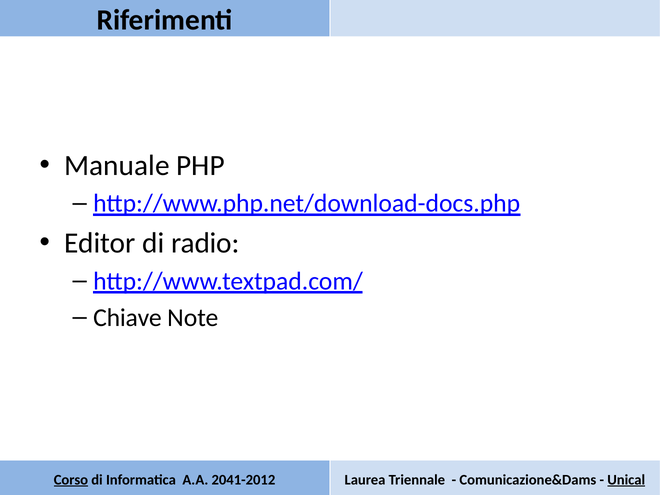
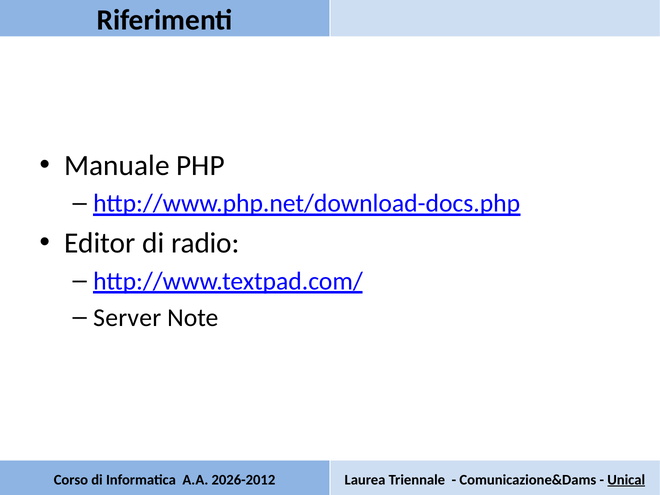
Chiave: Chiave -> Server
Corso underline: present -> none
2041-2012: 2041-2012 -> 2026-2012
